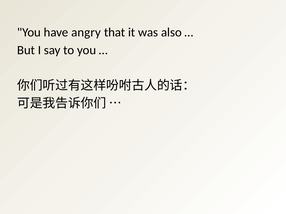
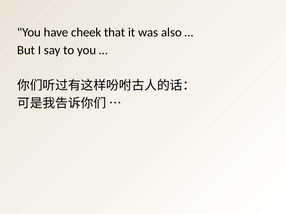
angry: angry -> cheek
